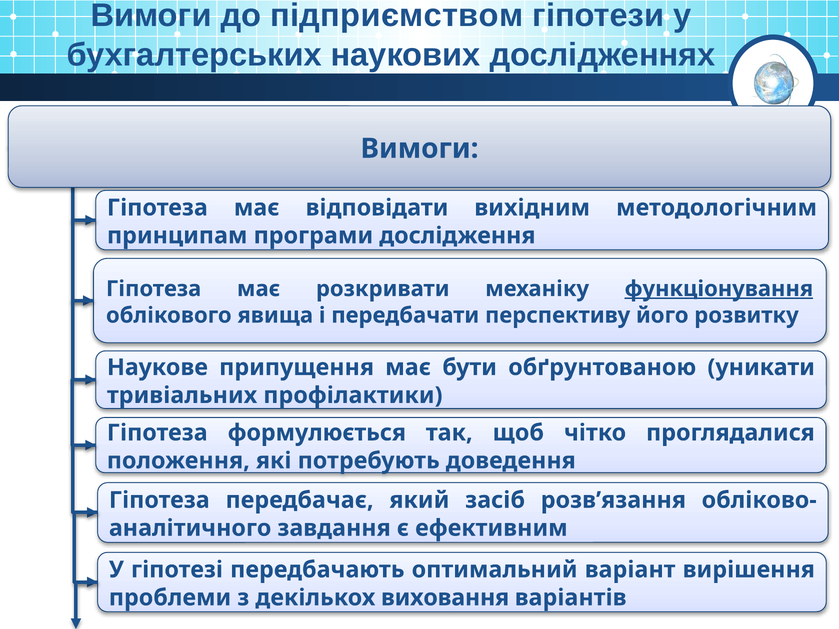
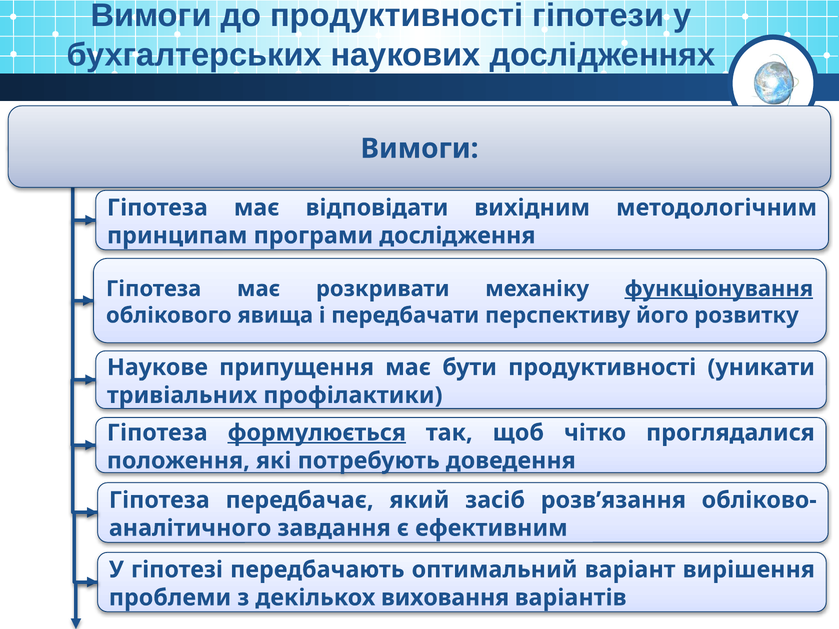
до підприємством: підприємством -> продуктивності
бути обґрунтованою: обґрунтованою -> продуктивності
формулюється underline: none -> present
